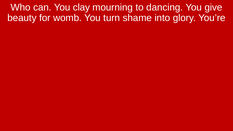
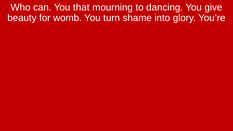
clay: clay -> that
